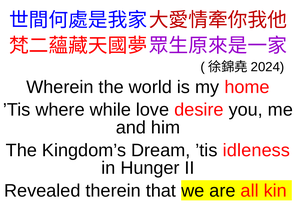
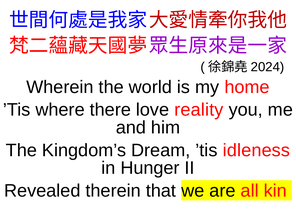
while: while -> there
desire: desire -> reality
